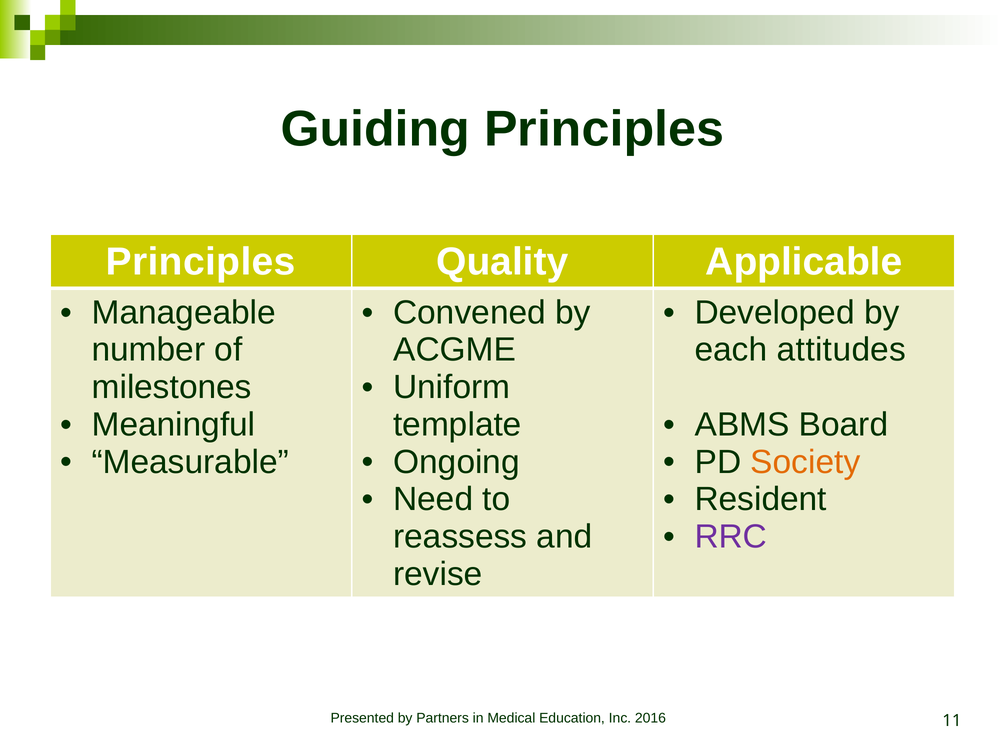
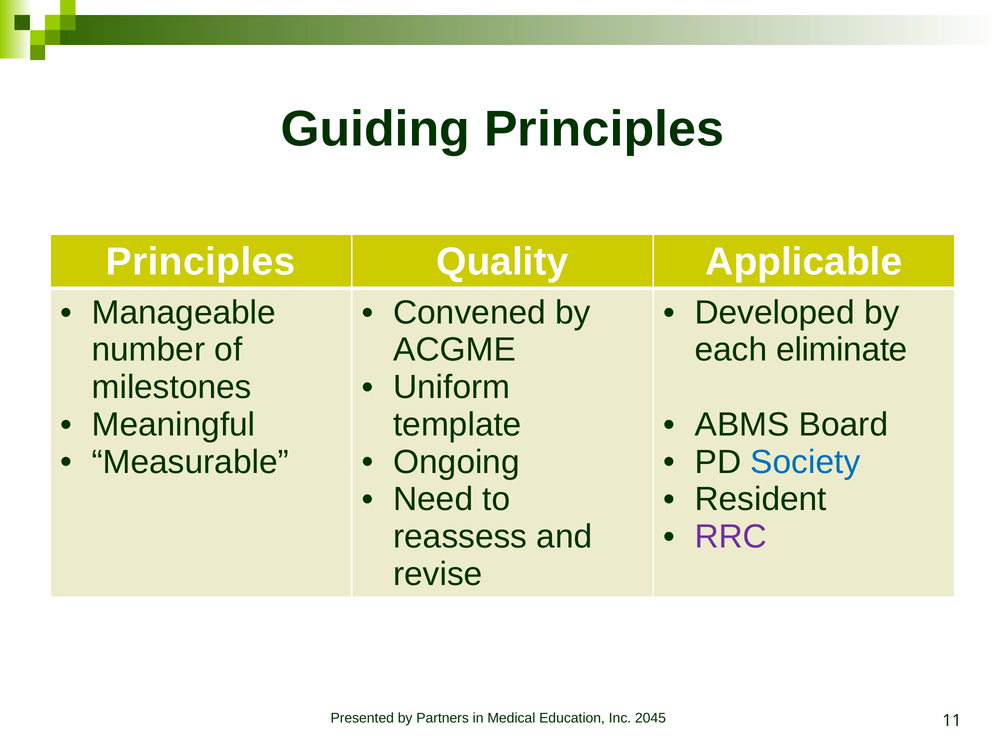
attitudes: attitudes -> eliminate
Society colour: orange -> blue
2016: 2016 -> 2045
